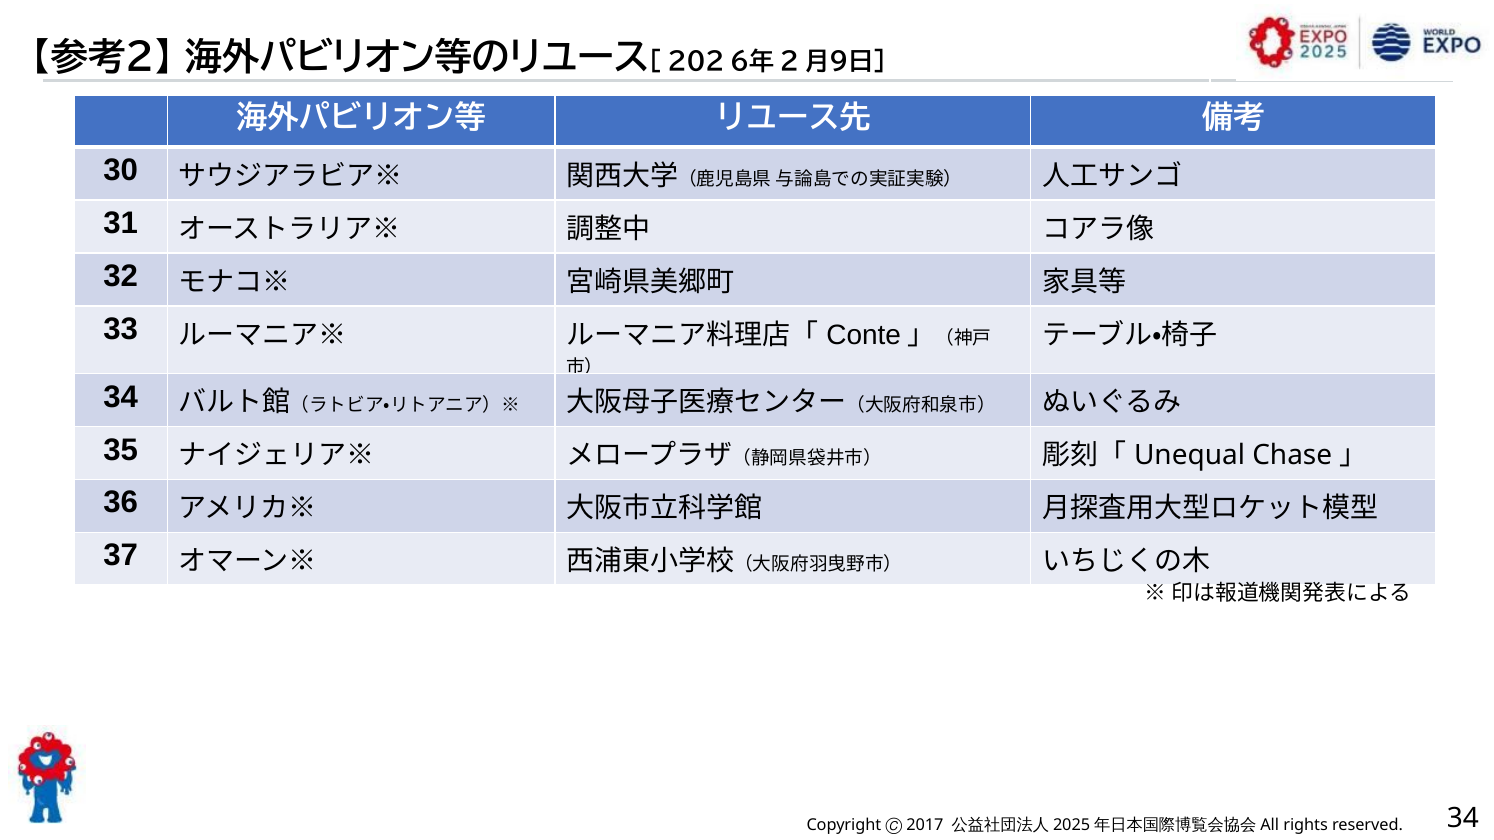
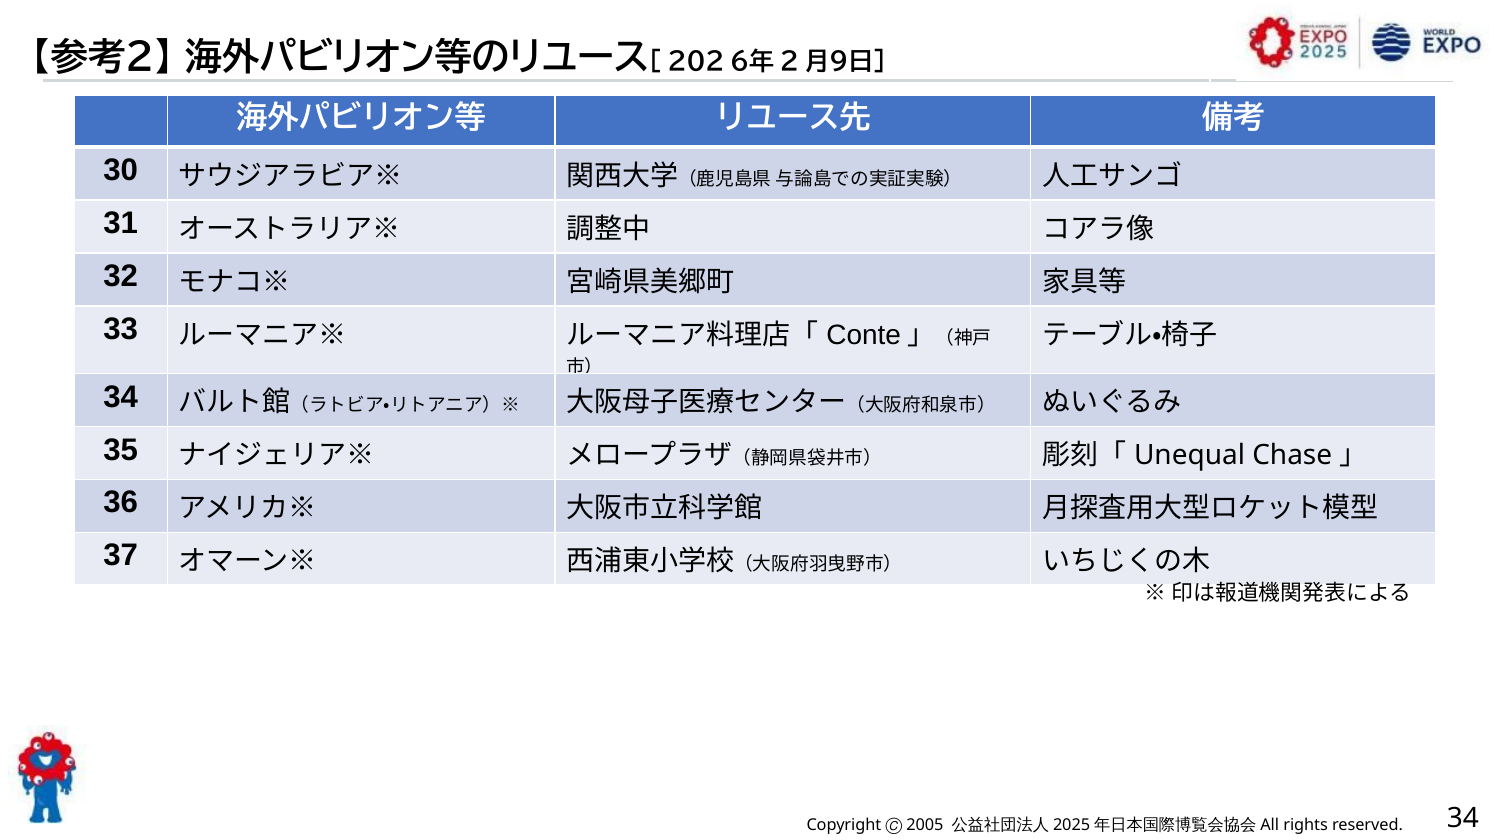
2017: 2017 -> 2005
